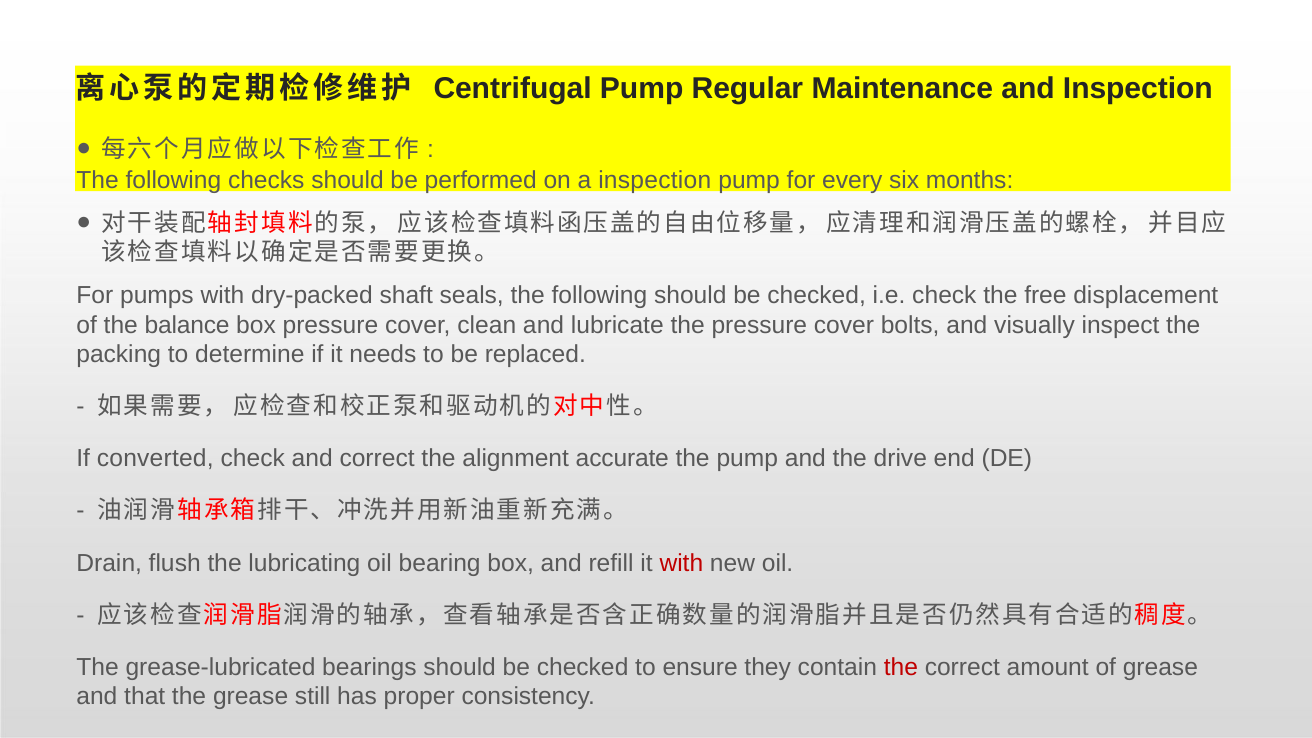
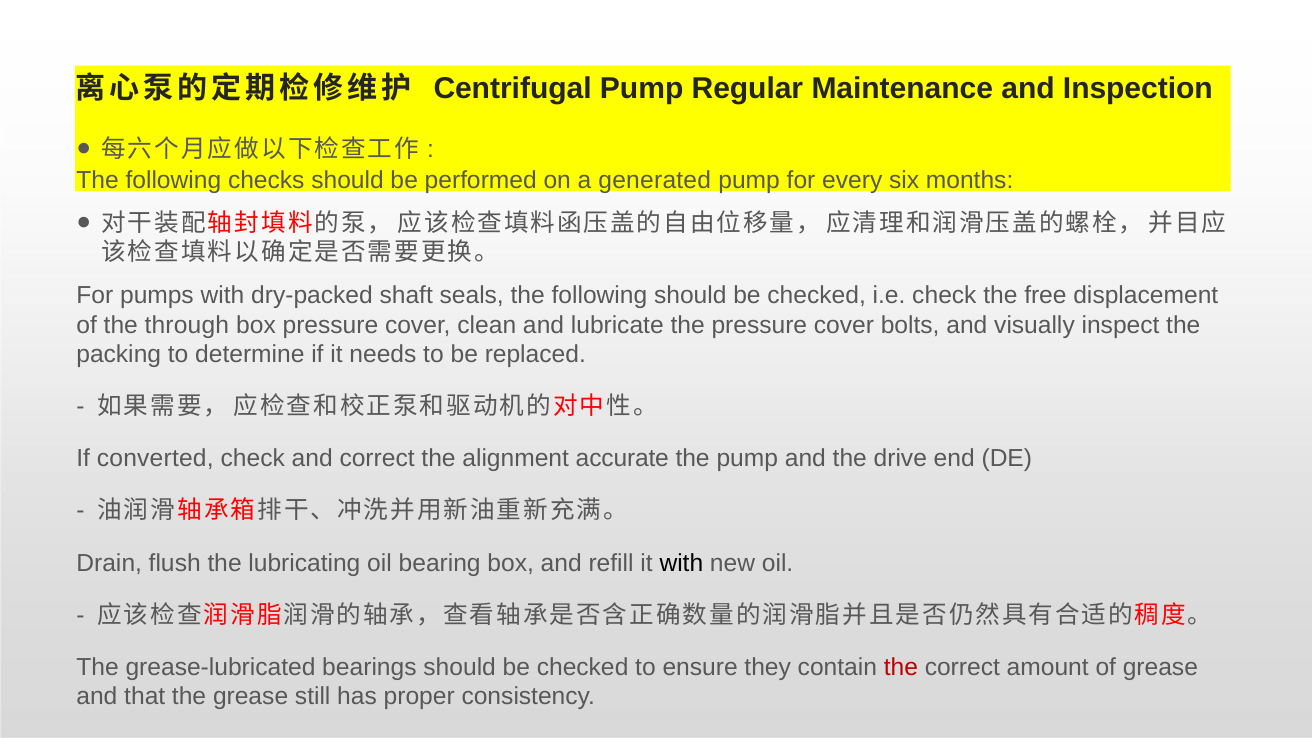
a inspection: inspection -> generated
balance: balance -> through
with at (681, 563) colour: red -> black
